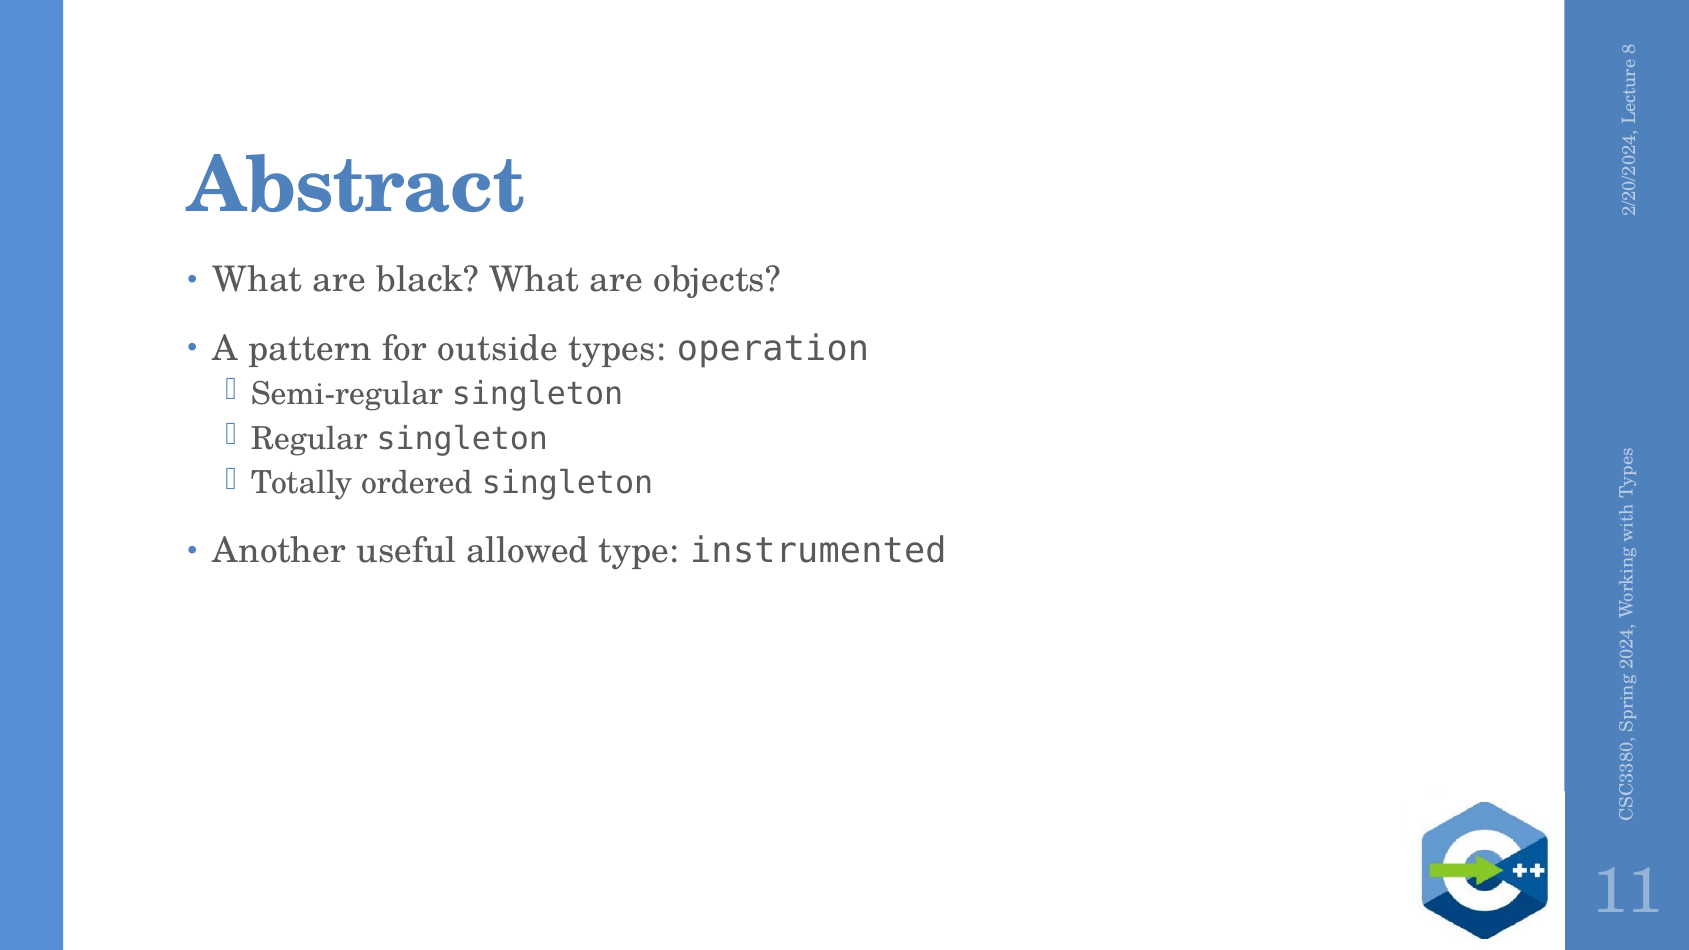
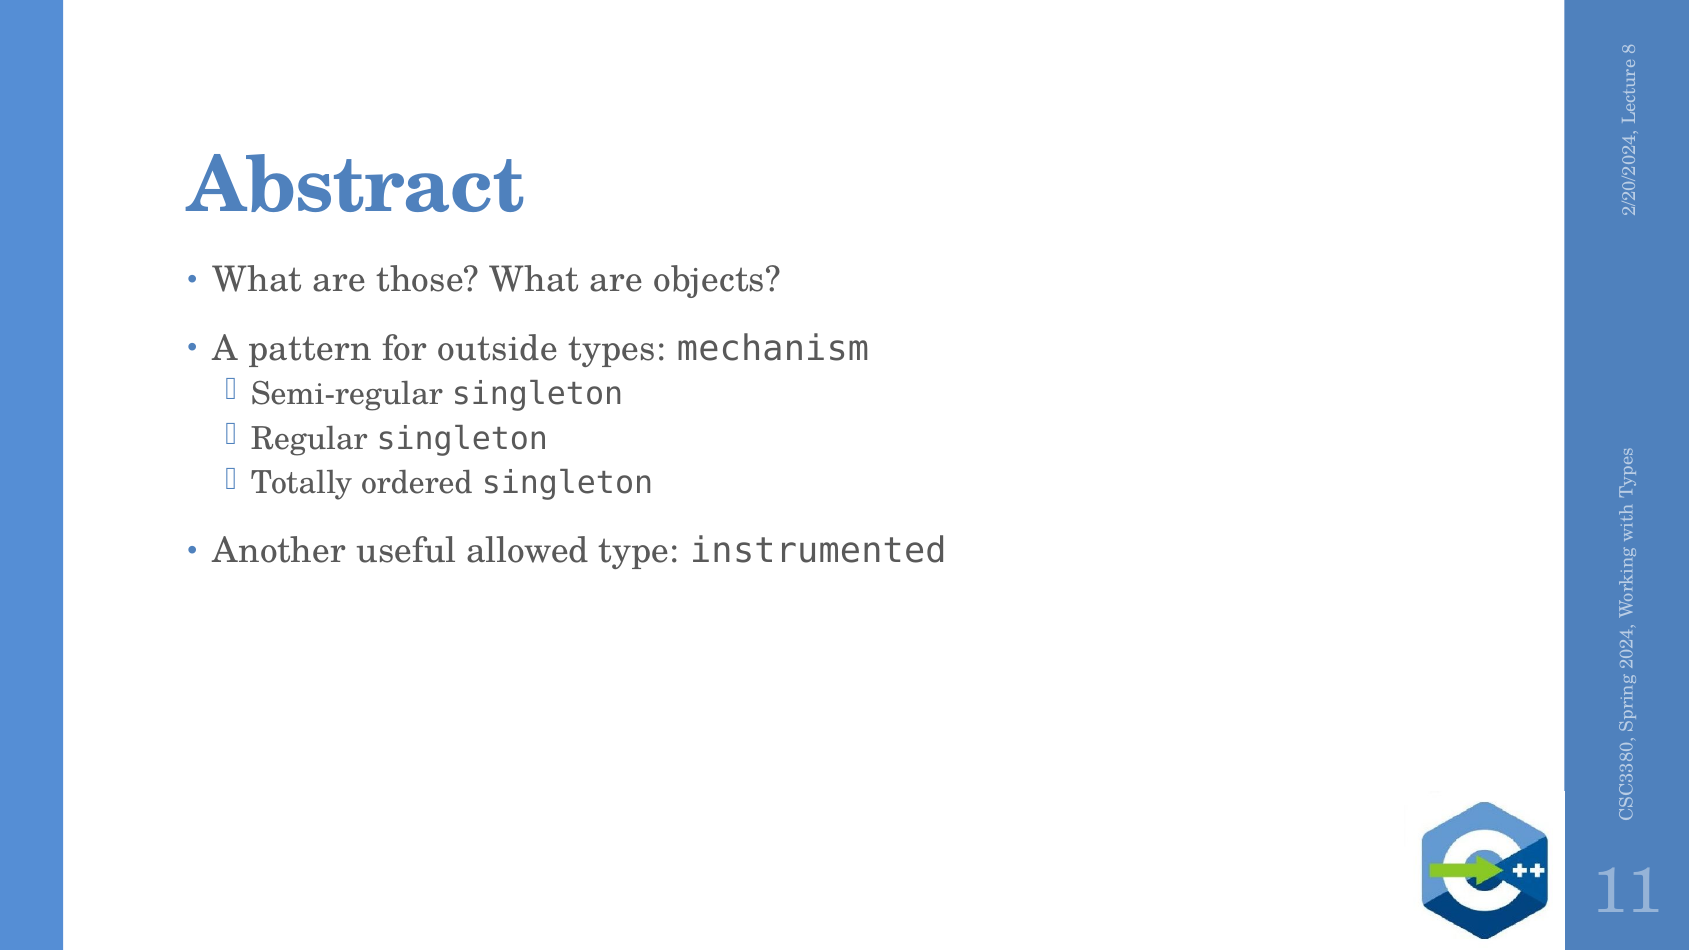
black: black -> those
operation: operation -> mechanism
